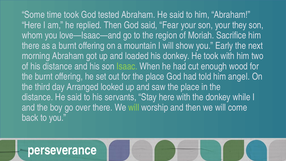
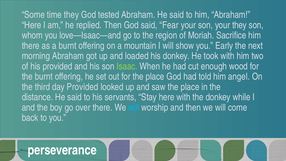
time took: took -> they
his distance: distance -> provided
day Arranged: Arranged -> Provided
will at (134, 107) colour: light green -> light blue
